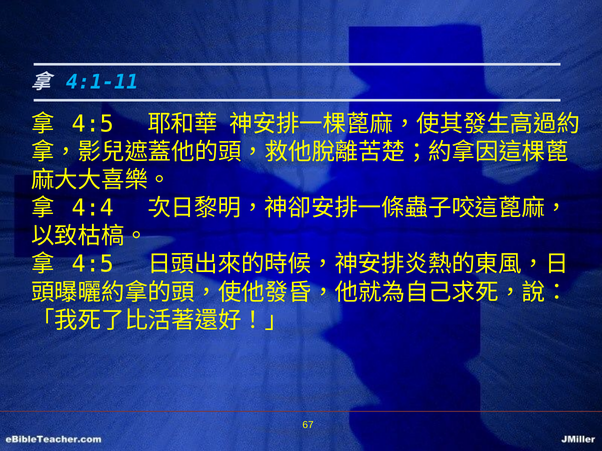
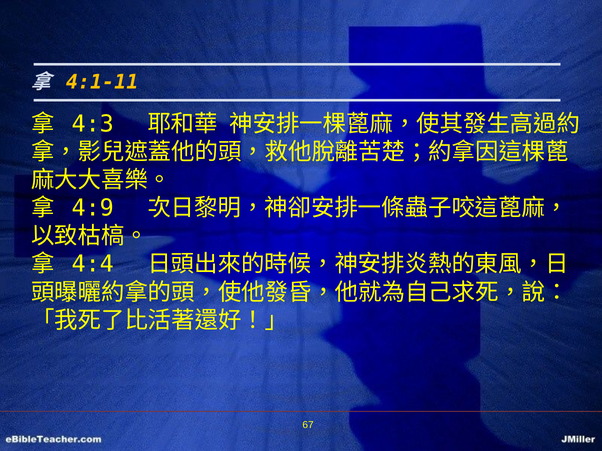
4:1-11 colour: light blue -> yellow
4:5 at (93, 124): 4:5 -> 4:3
4:4: 4:4 -> 4:9
4:5 at (93, 265): 4:5 -> 4:4
